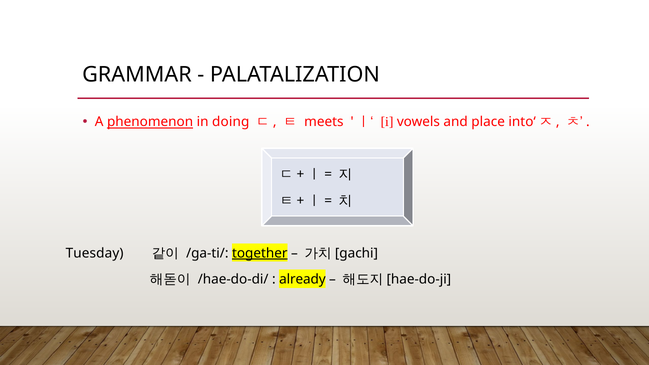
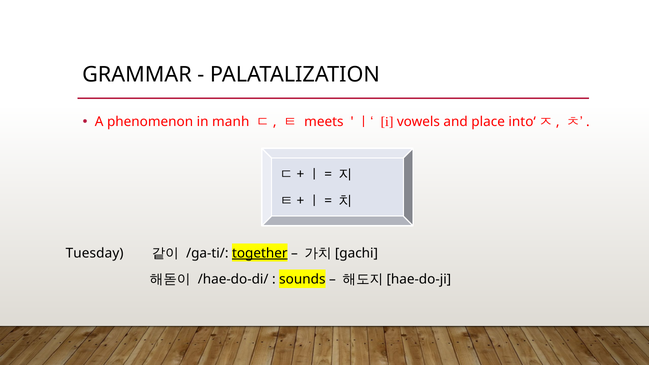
phenomenon underline: present -> none
doing: doing -> manh
already: already -> sounds
